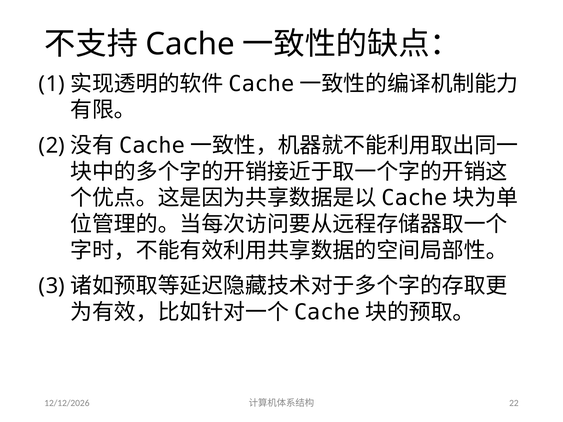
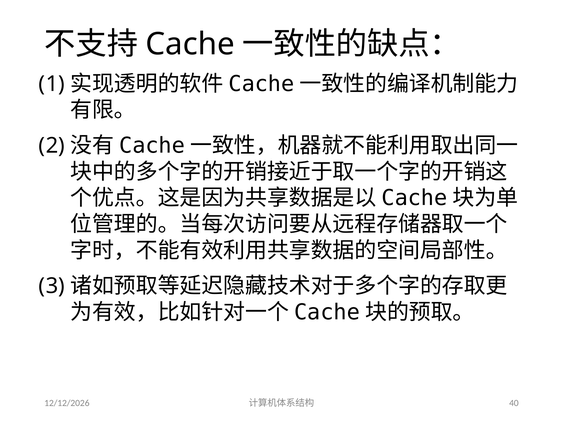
22: 22 -> 40
